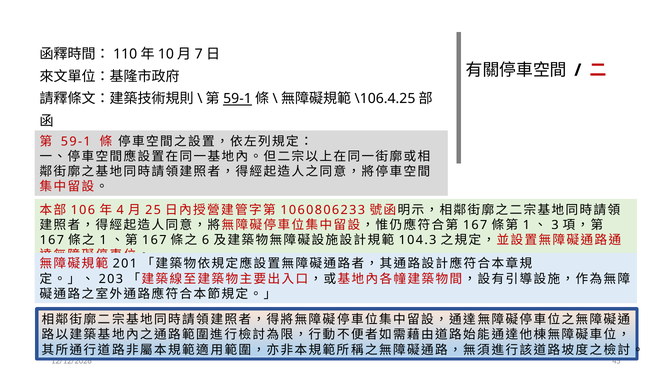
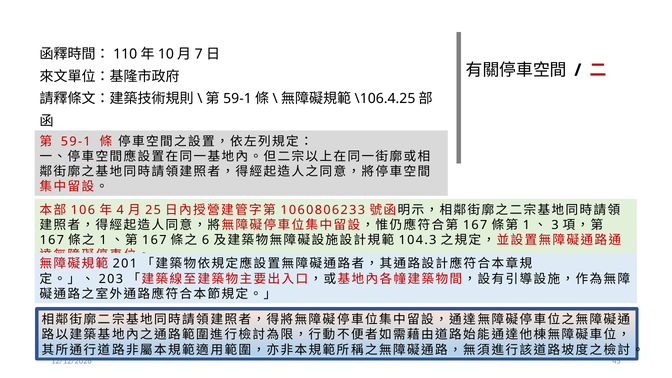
59-1 at (238, 99) underline: present -> none
